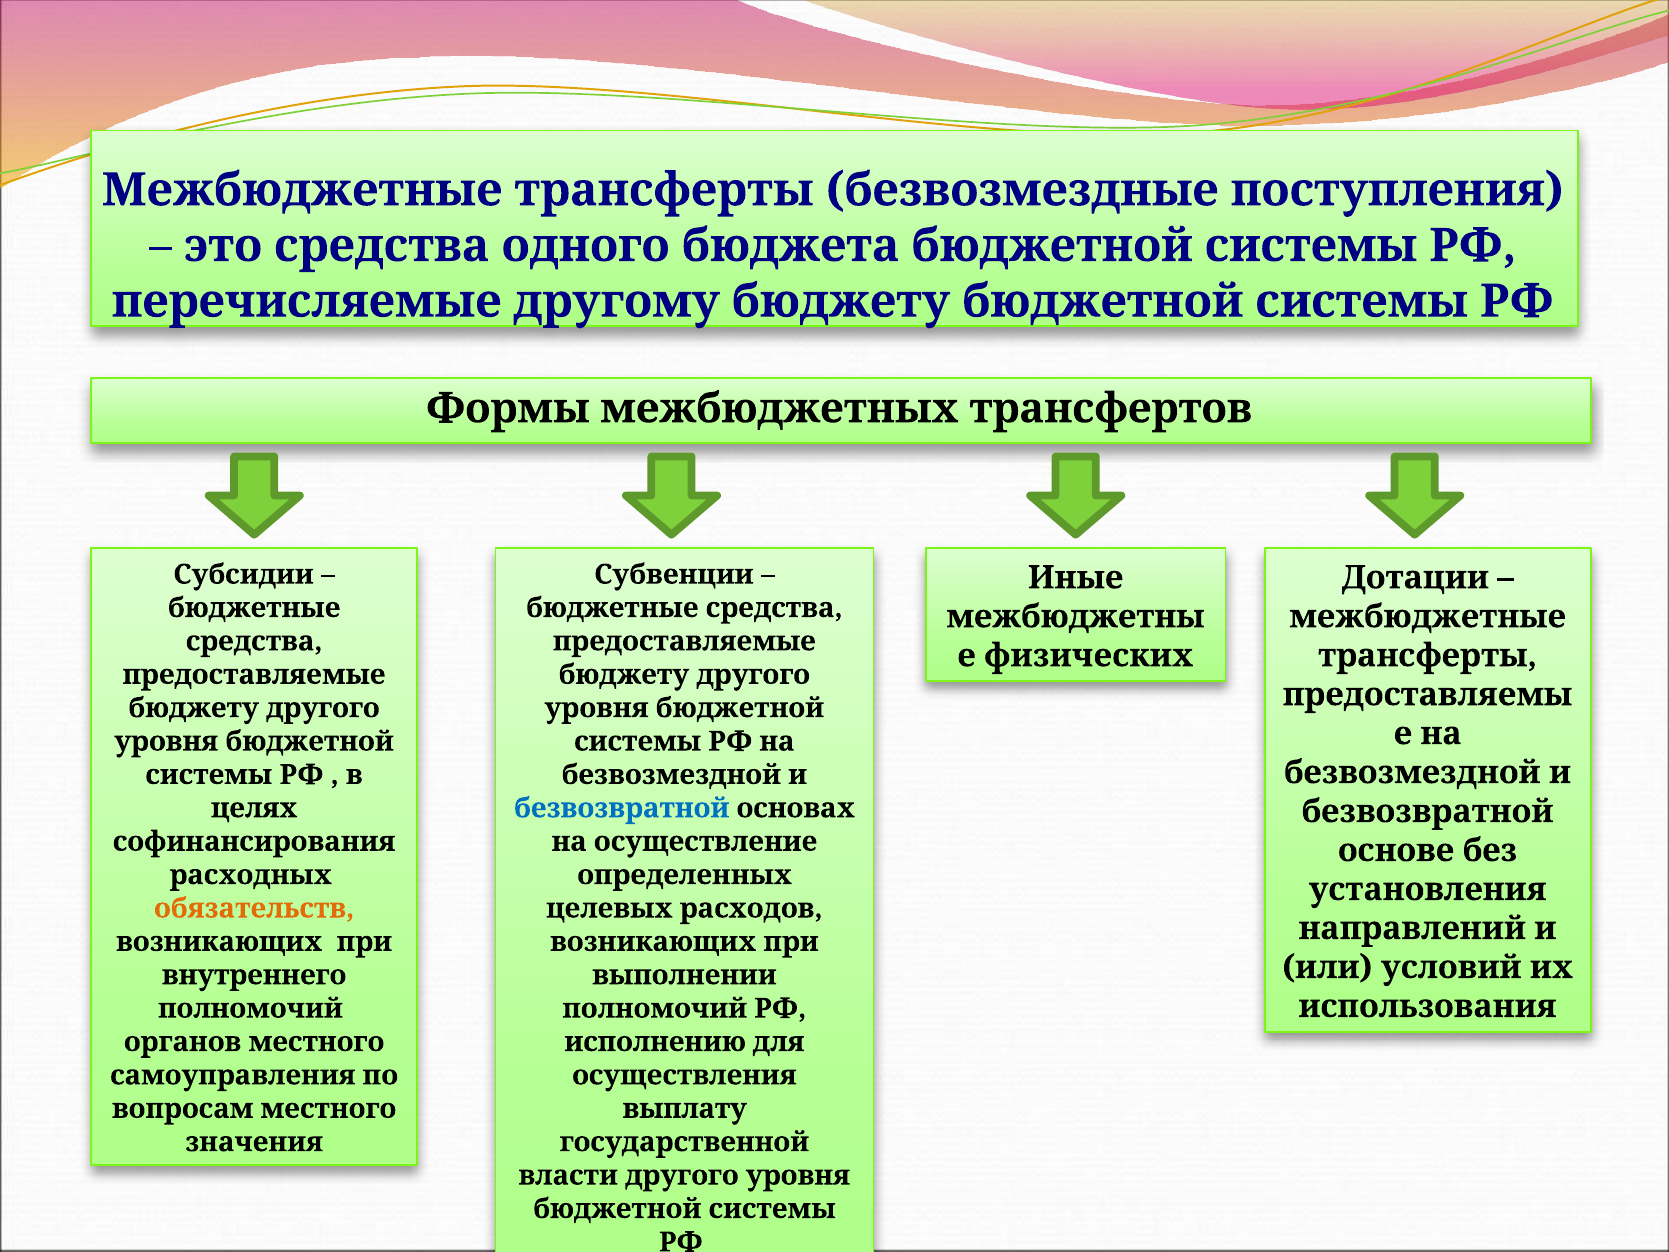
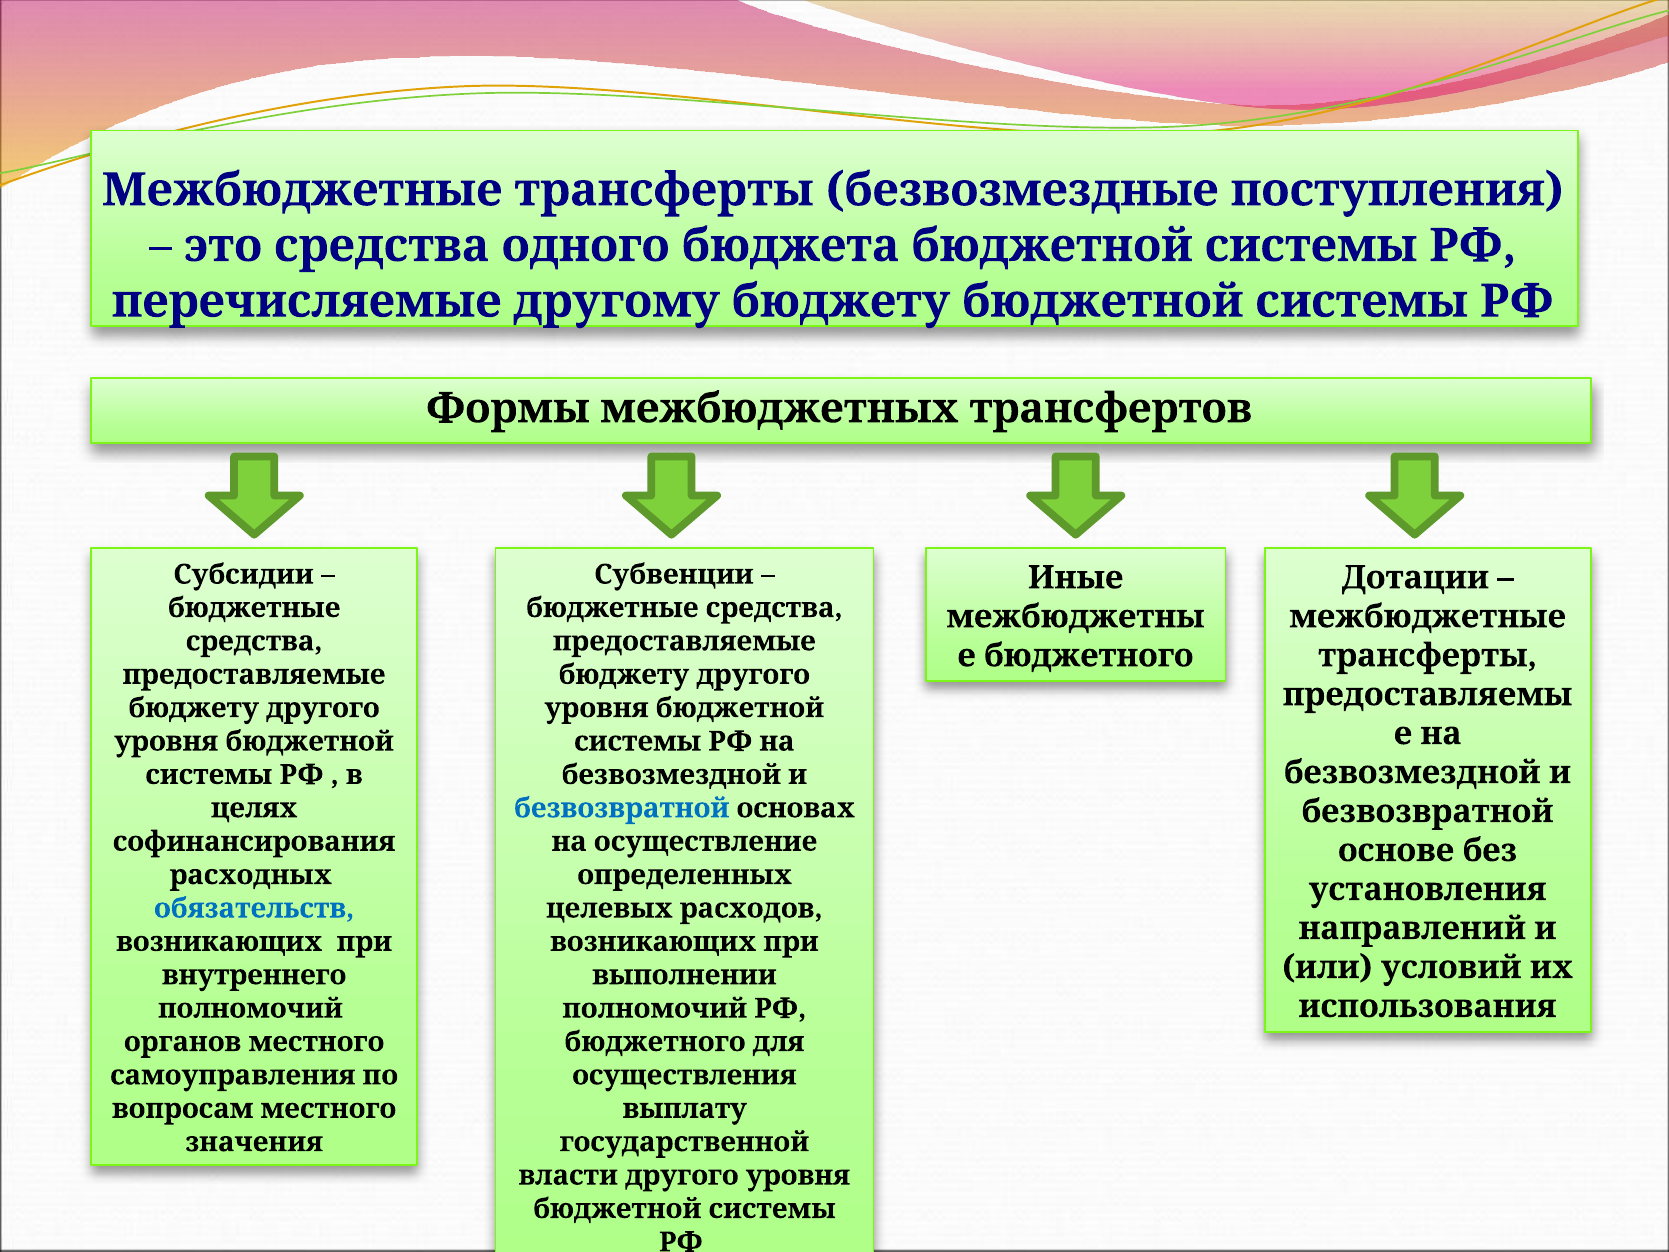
физических at (1089, 656): физических -> бюджетного
обязательств colour: orange -> blue
исполнению at (655, 1042): исполнению -> бюджетного
